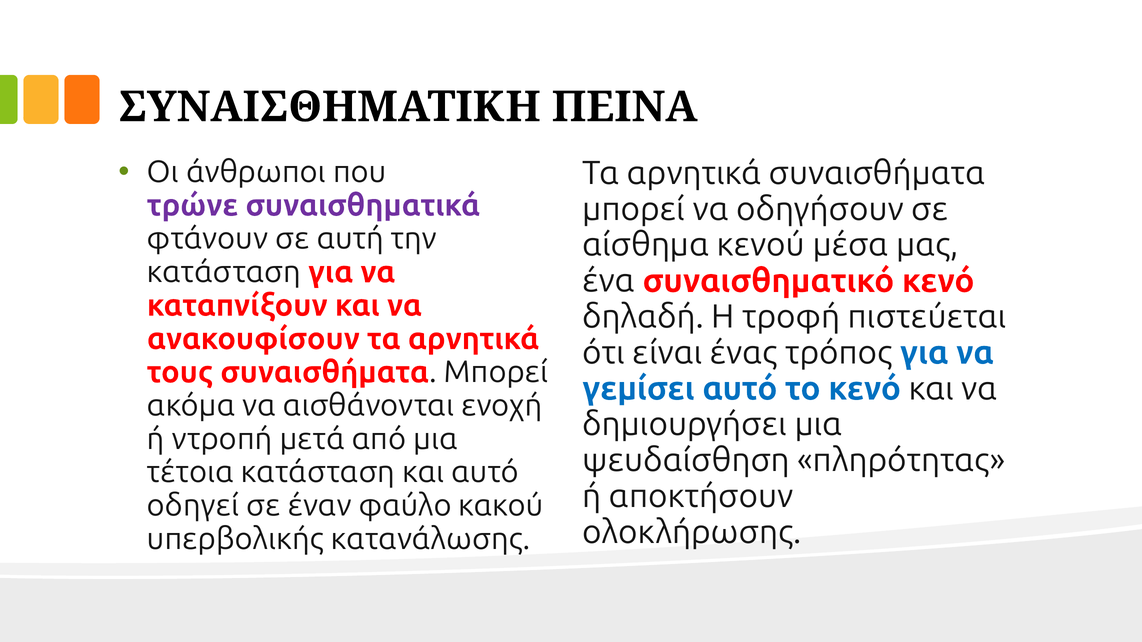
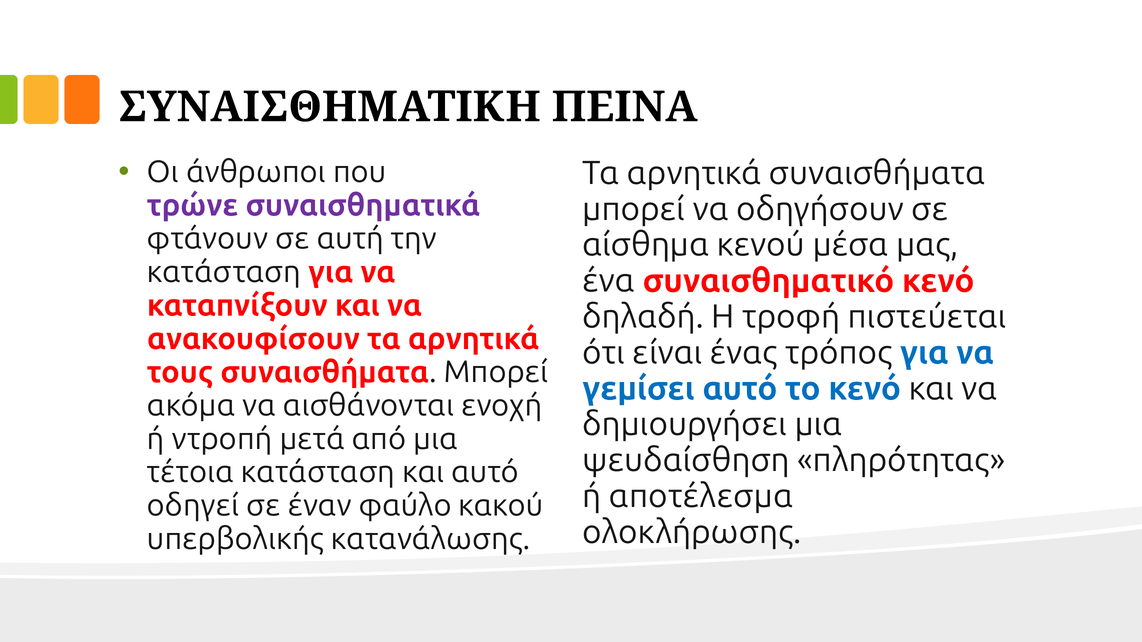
αποκτήσουν: αποκτήσουν -> αποτέλεσμα
